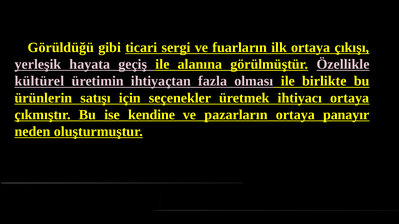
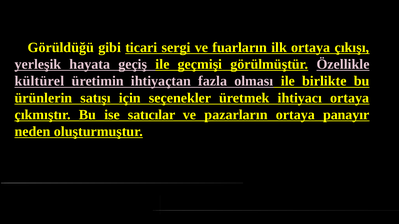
alanına: alanına -> geçmişi
kendine: kendine -> satıcılar
